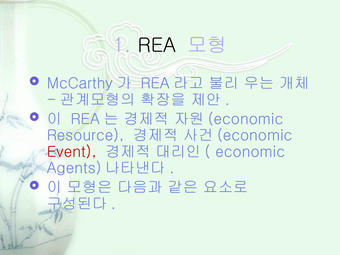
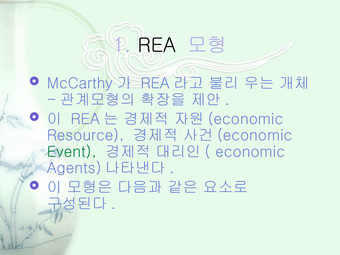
Event colour: red -> green
